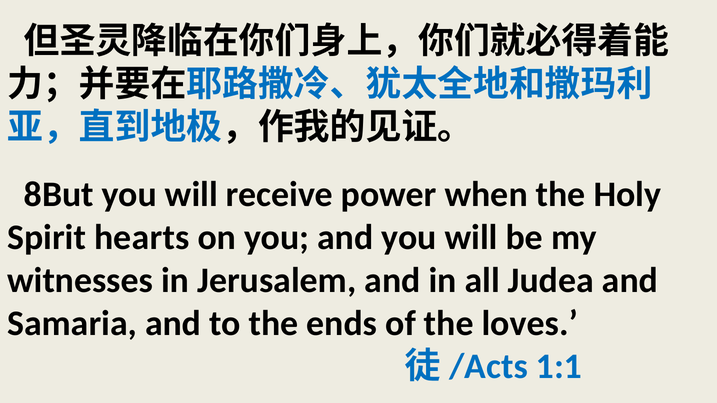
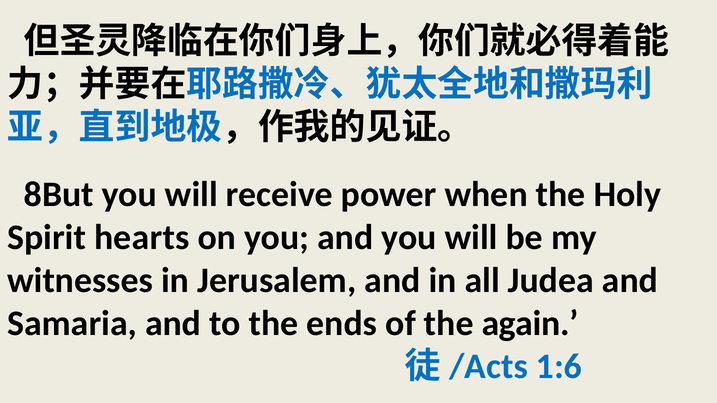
loves: loves -> again
1:1: 1:1 -> 1:6
